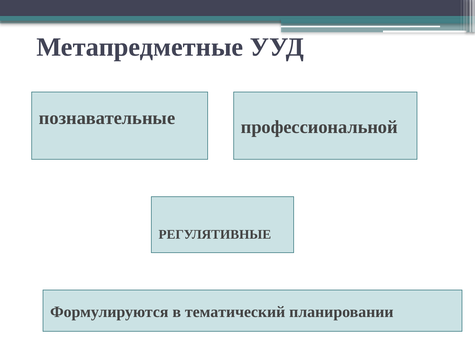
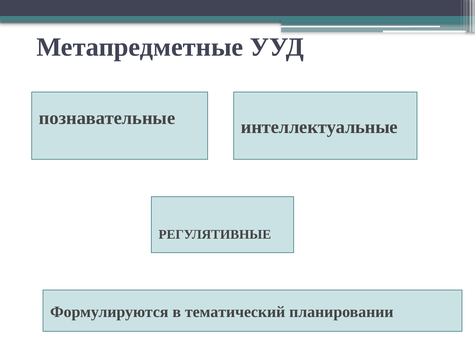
профессиональной: профессиональной -> интеллектуальные
